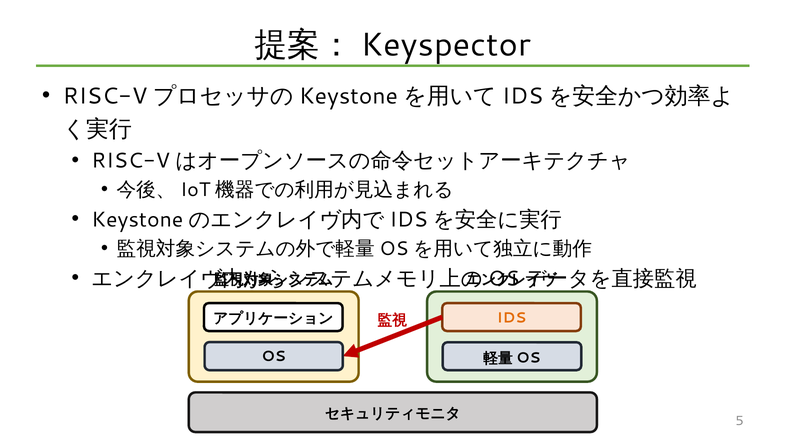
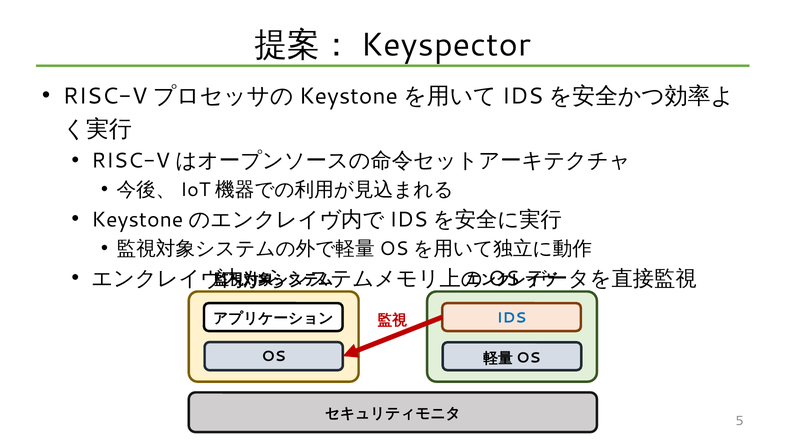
IDS colour: orange -> blue
